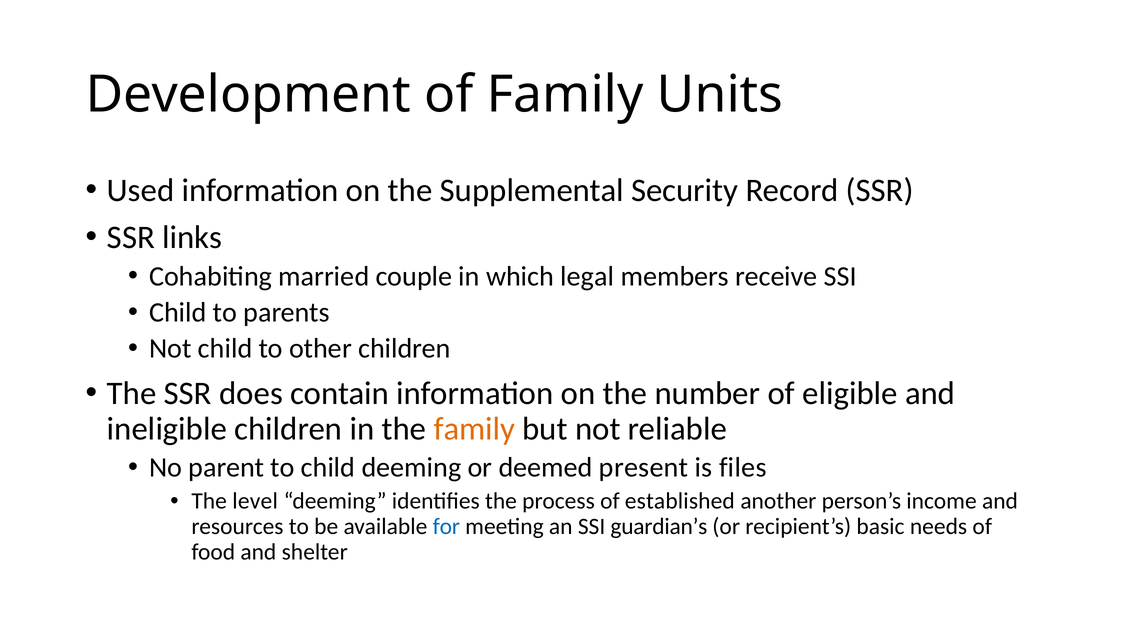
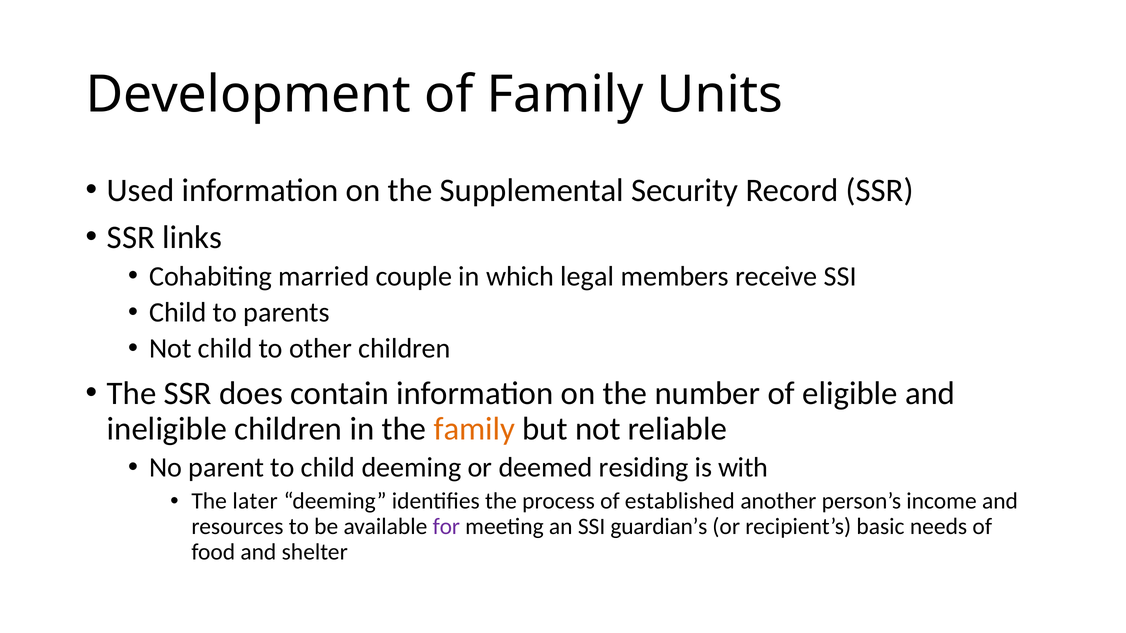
present: present -> residing
files: files -> with
level: level -> later
for colour: blue -> purple
